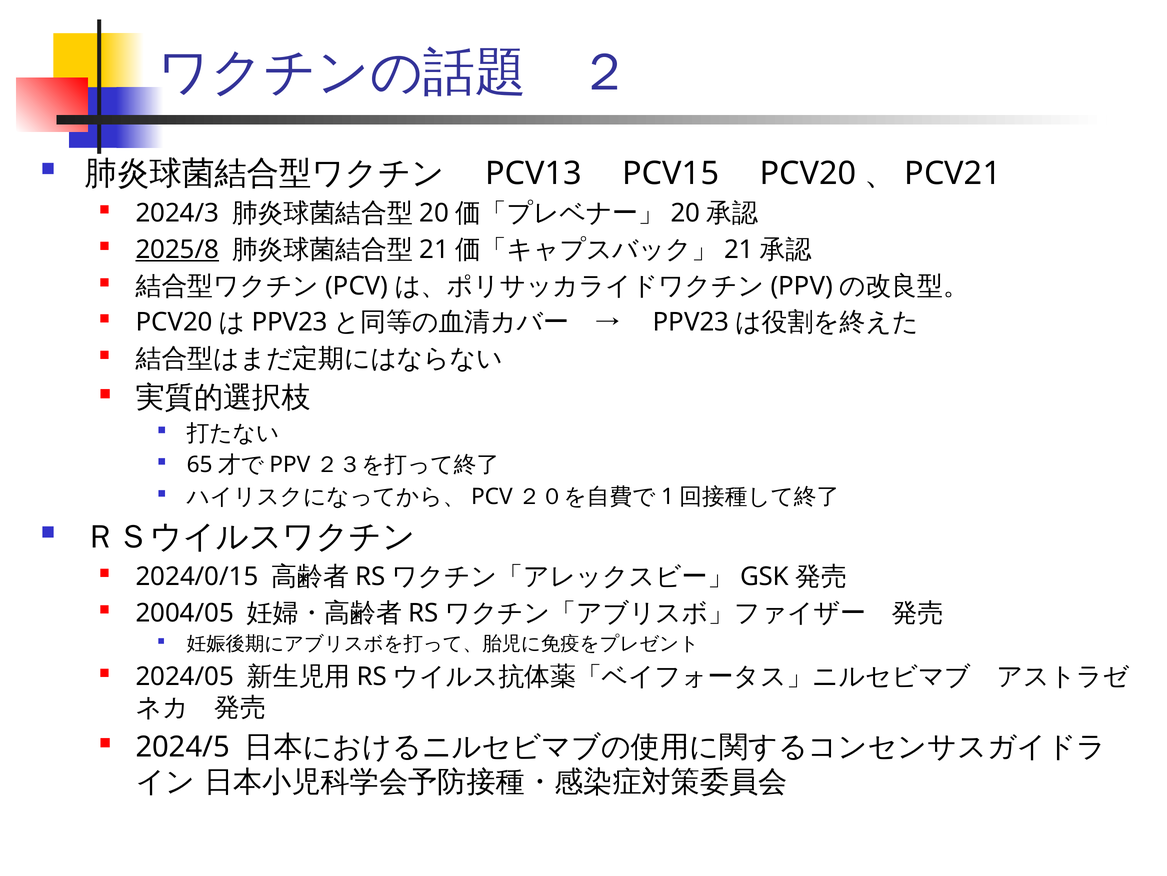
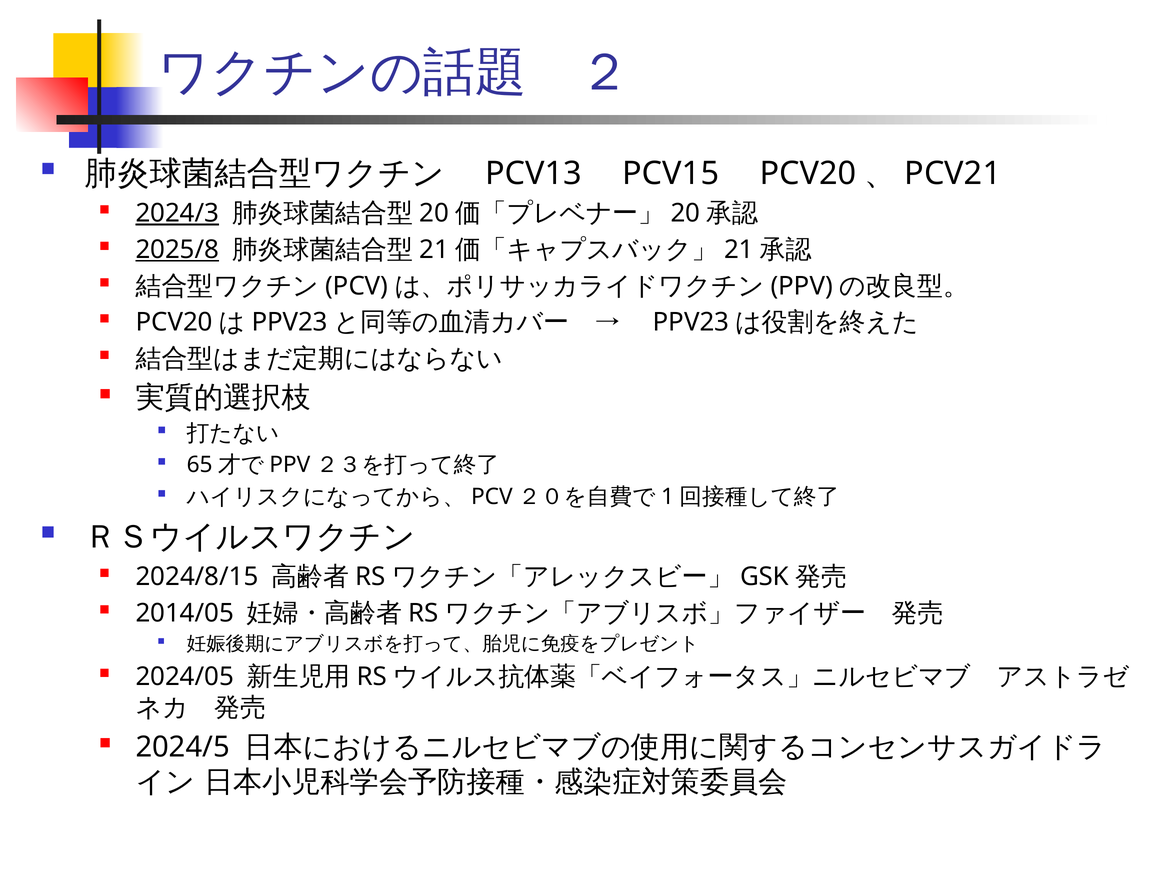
2024/3 underline: none -> present
2024/0/15: 2024/0/15 -> 2024/8/15
2004/05: 2004/05 -> 2014/05
